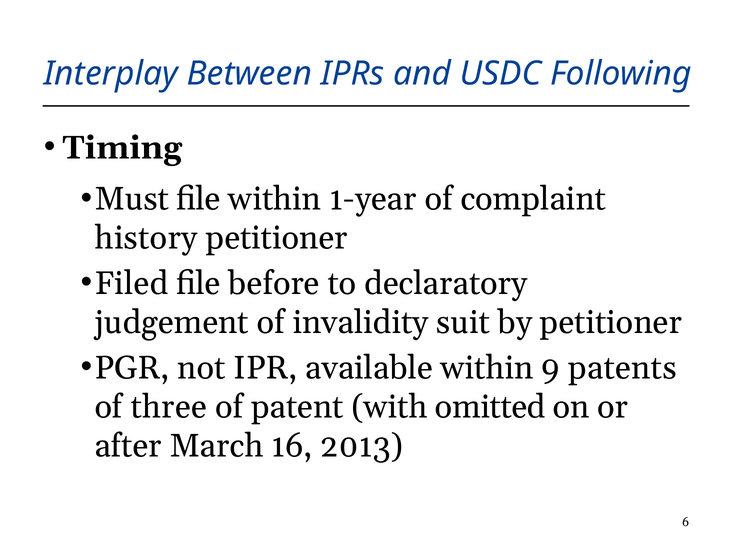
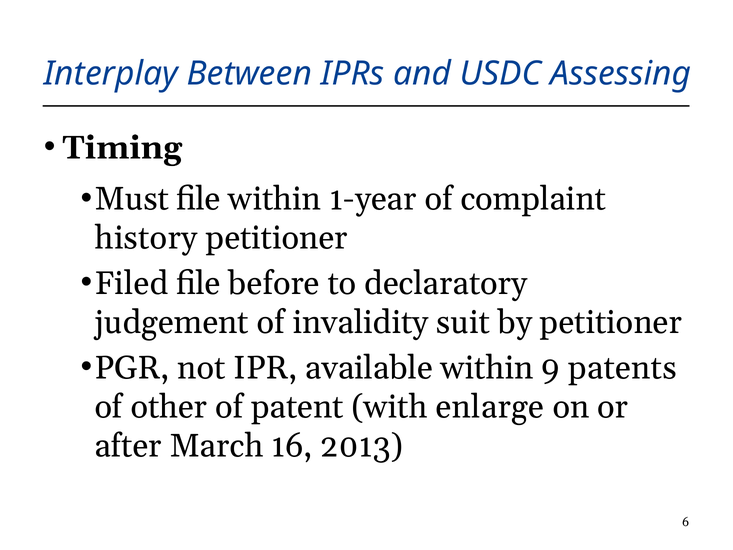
Following: Following -> Assessing
three: three -> other
omitted: omitted -> enlarge
